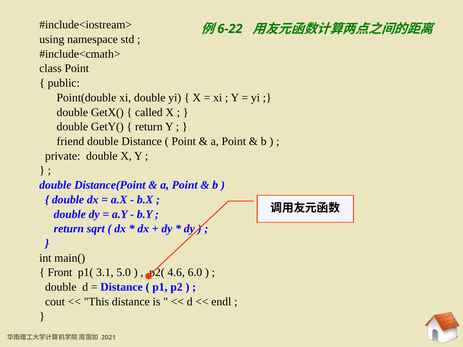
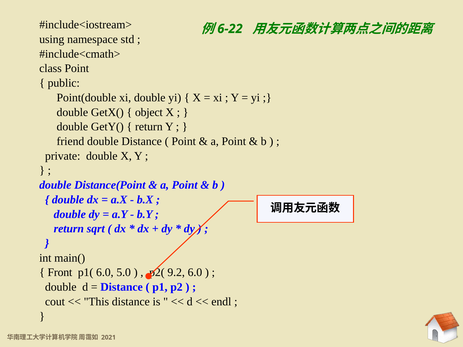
called: called -> object
p1( 3.1: 3.1 -> 6.0
4.6: 4.6 -> 9.2
